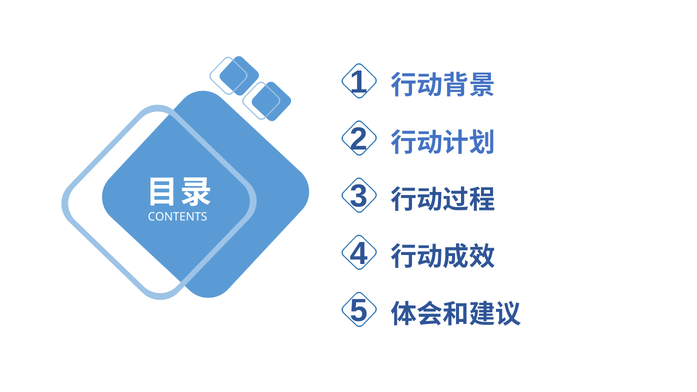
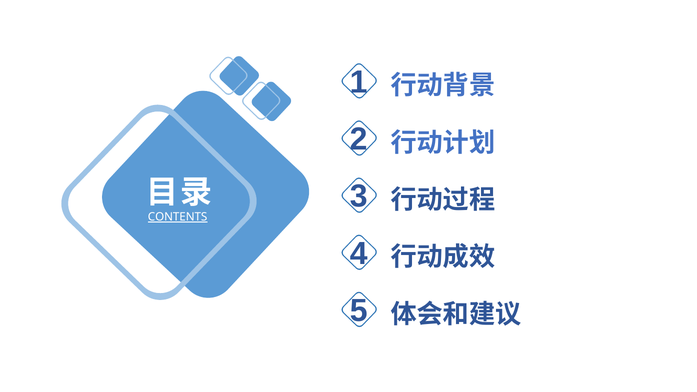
CONTENTS underline: none -> present
